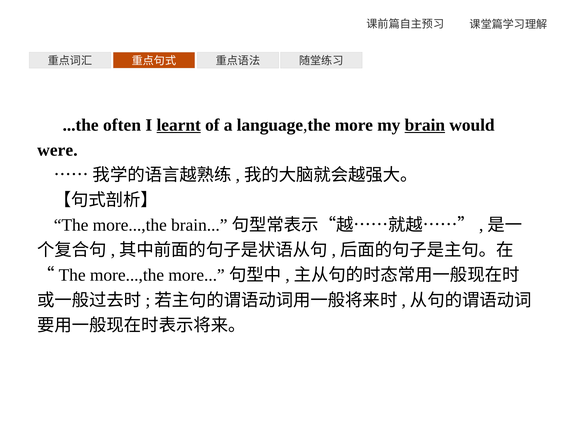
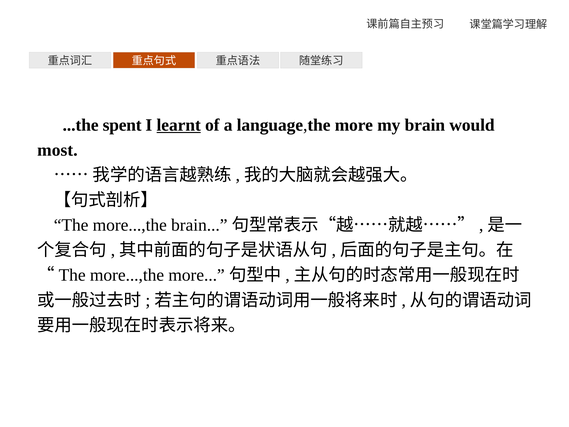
often: often -> spent
brain at (425, 125) underline: present -> none
were: were -> most
